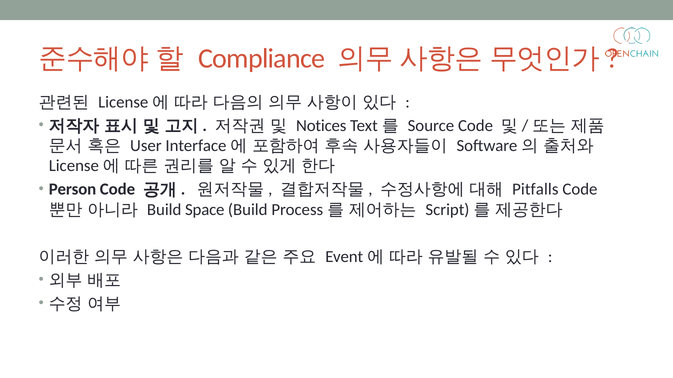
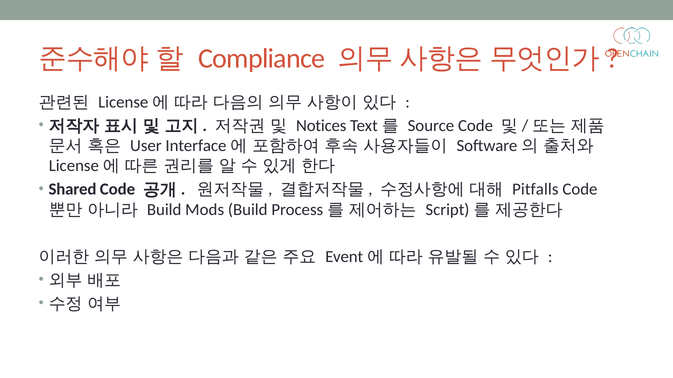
Person: Person -> Shared
Space: Space -> Mods
